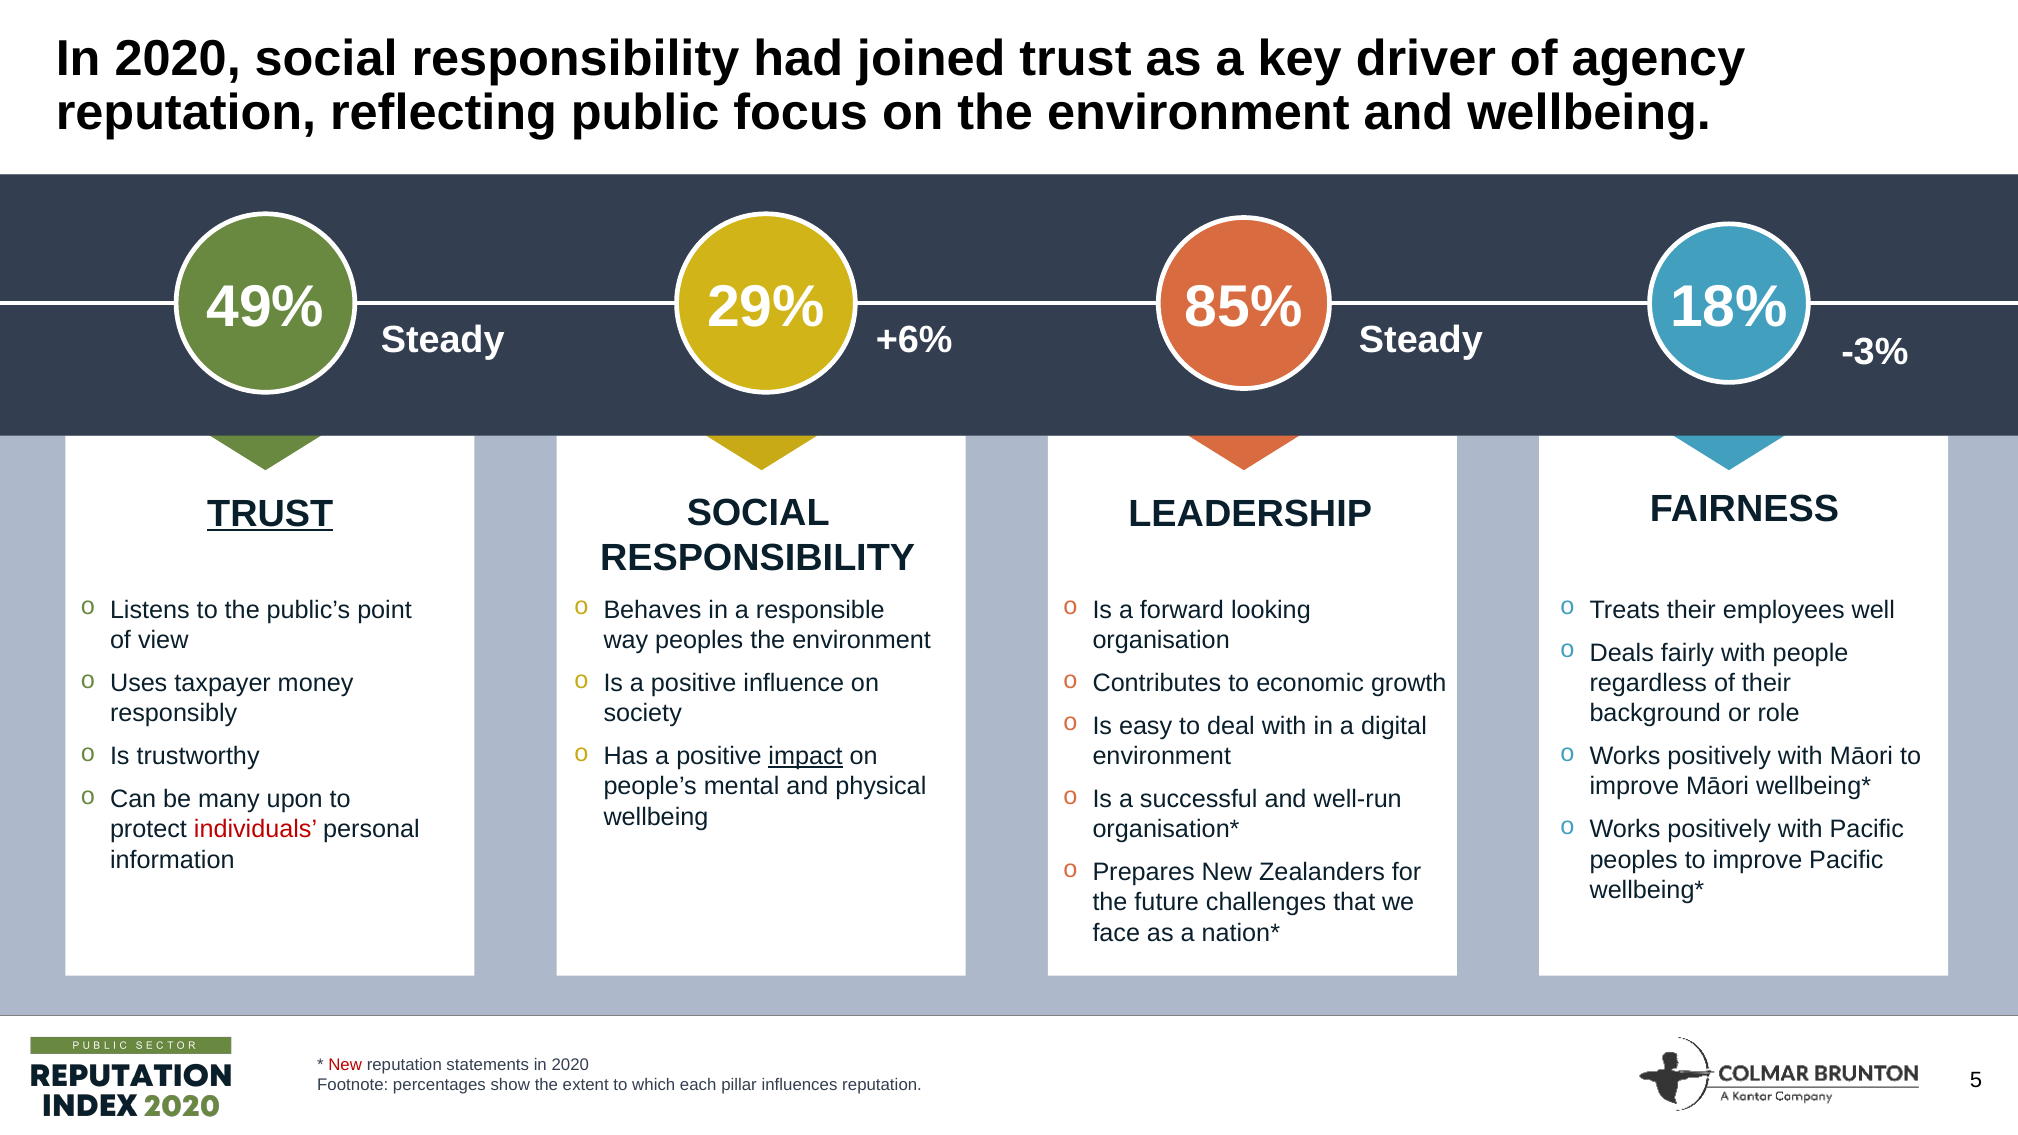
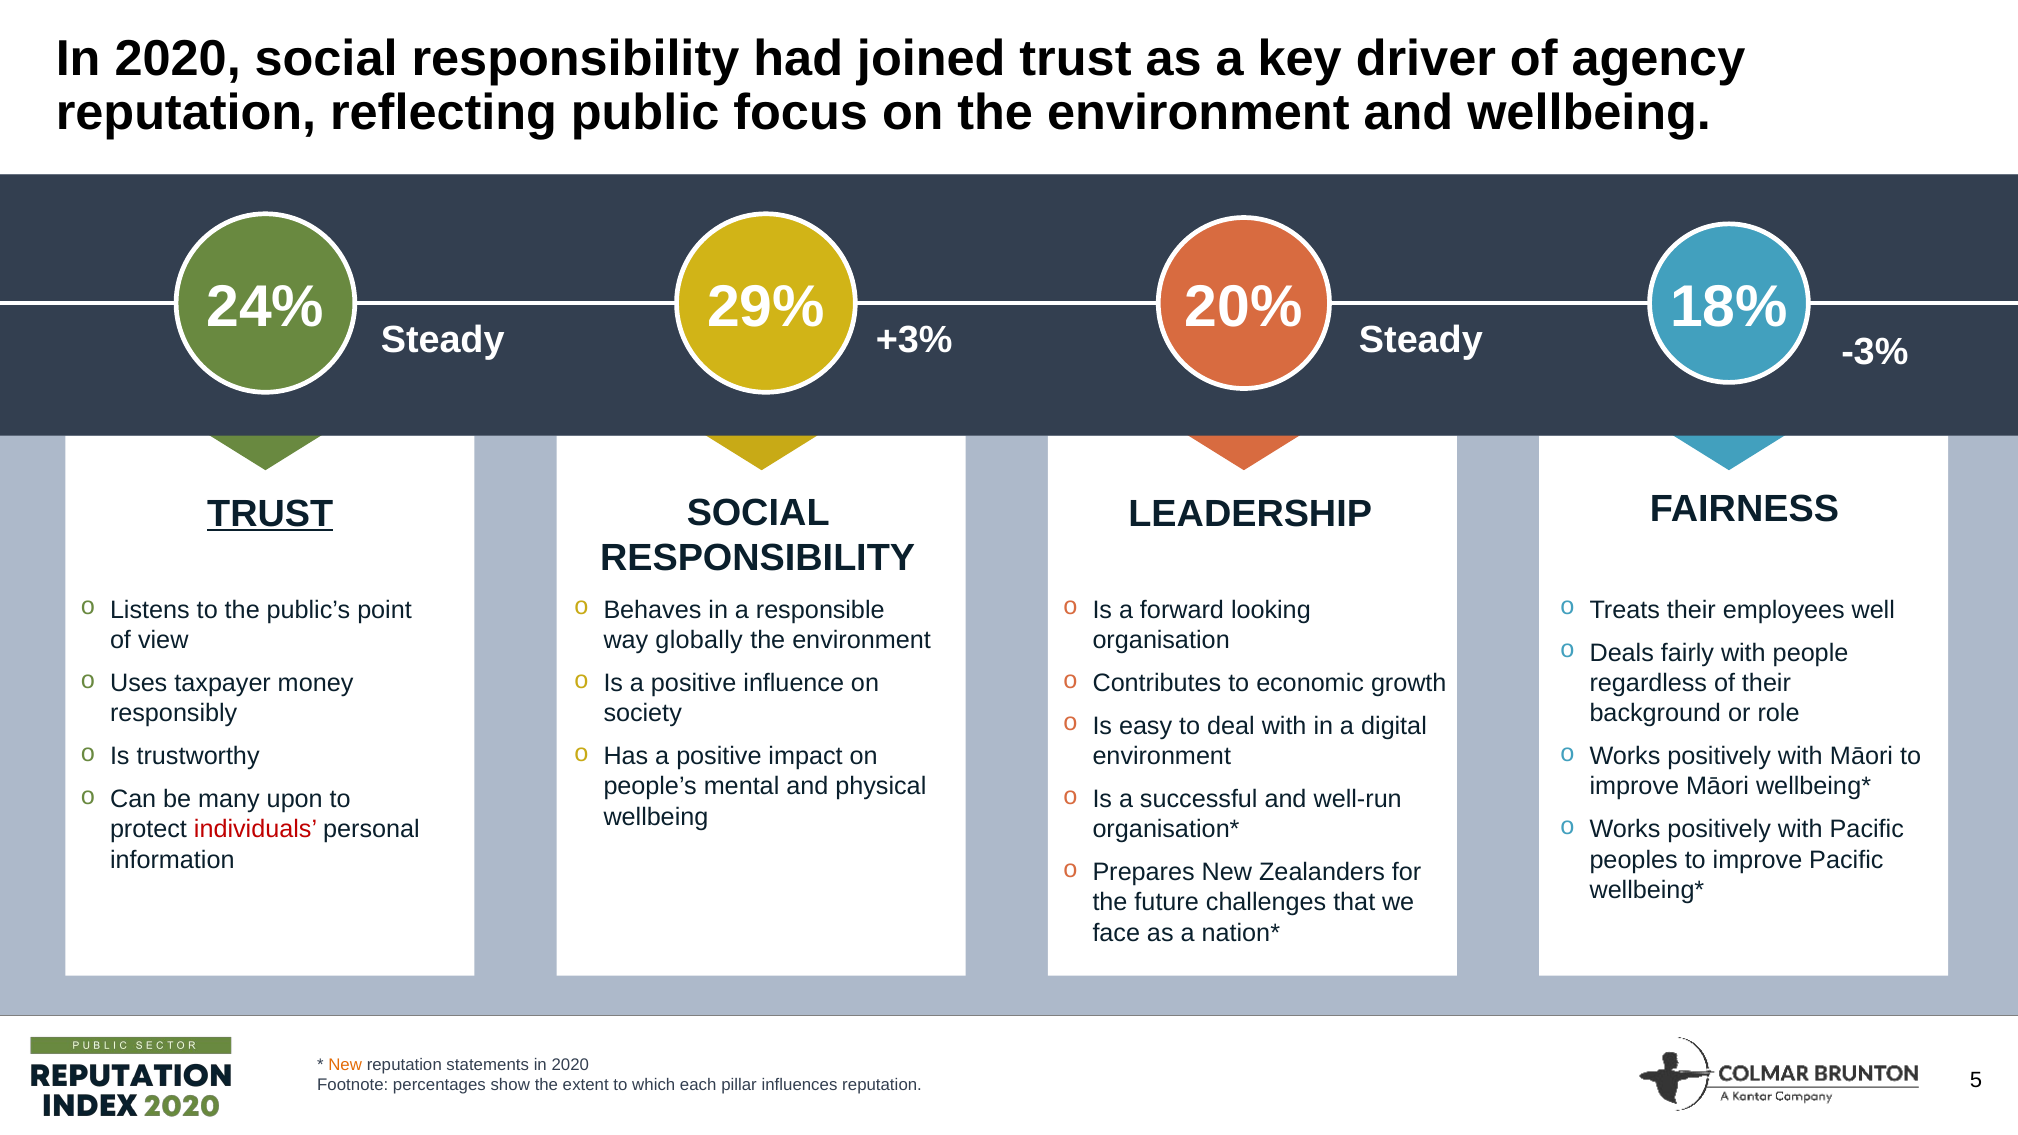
49%: 49% -> 24%
85%: 85% -> 20%
+6%: +6% -> +3%
way peoples: peoples -> globally
impact underline: present -> none
New at (345, 1065) colour: red -> orange
